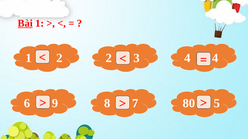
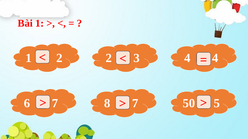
Bài underline: present -> none
6 9: 9 -> 7
80: 80 -> 50
